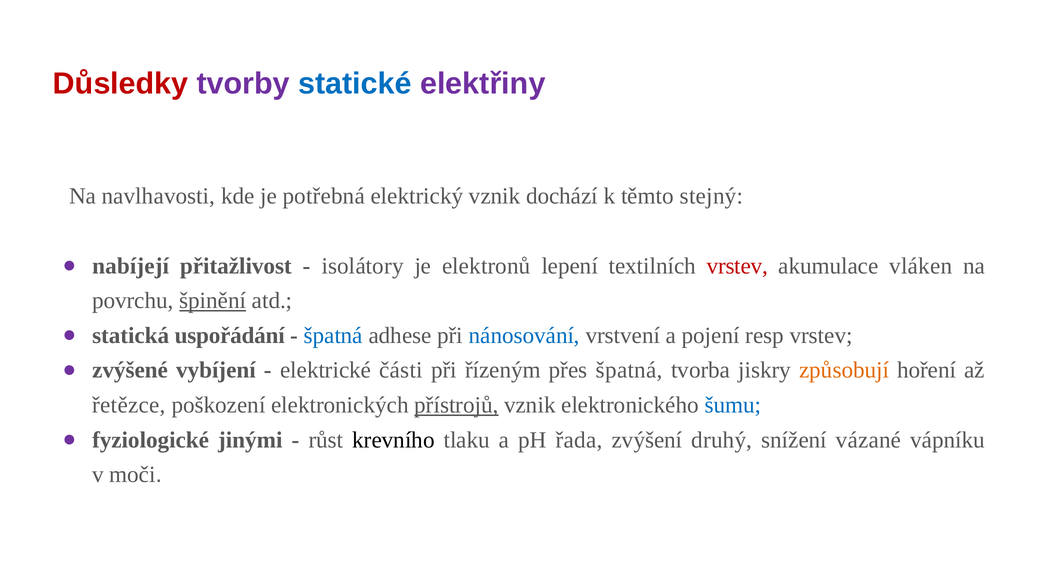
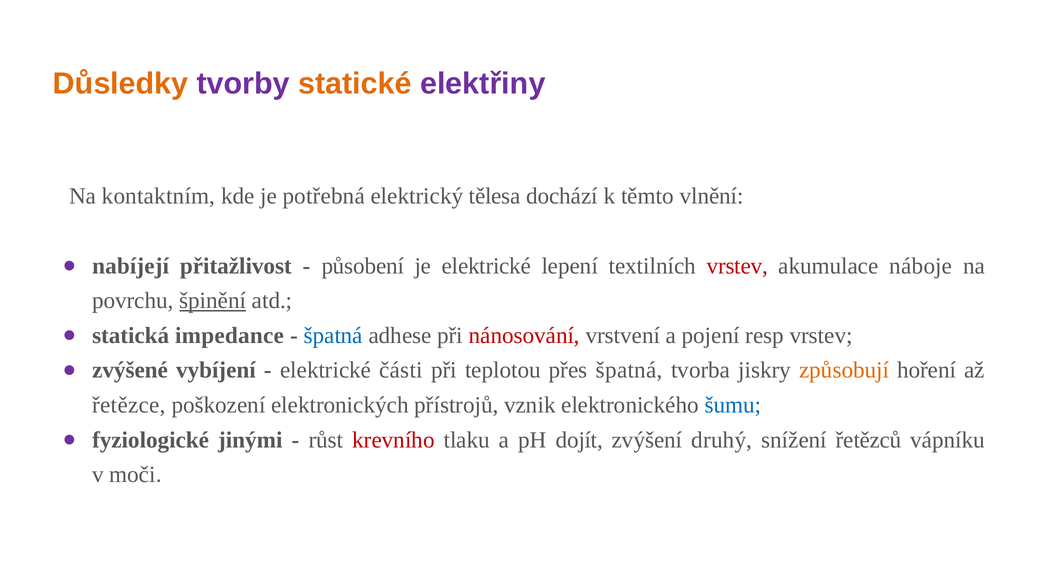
Důsledky colour: red -> orange
statické colour: blue -> orange
navlhavosti: navlhavosti -> kontaktním
elektrický vznik: vznik -> tělesa
stejný: stejný -> vlnění
isolátory: isolátory -> působení
je elektronů: elektronů -> elektrické
vláken: vláken -> náboje
uspořádání: uspořádání -> impedance
nánosování colour: blue -> red
řízeným: řízeným -> teplotou
přístrojů underline: present -> none
krevního colour: black -> red
řada: řada -> dojít
vázané: vázané -> řetězců
